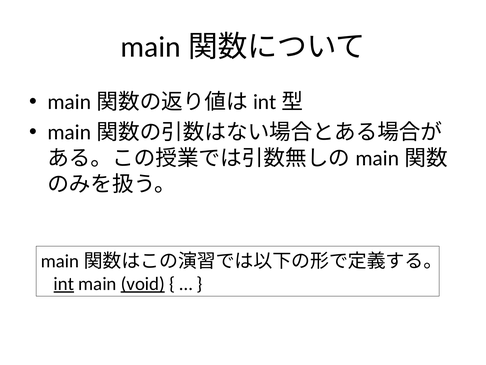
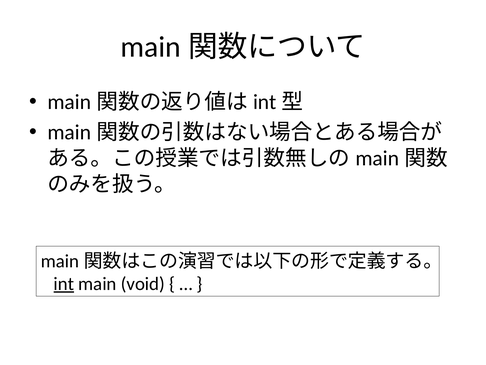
void underline: present -> none
